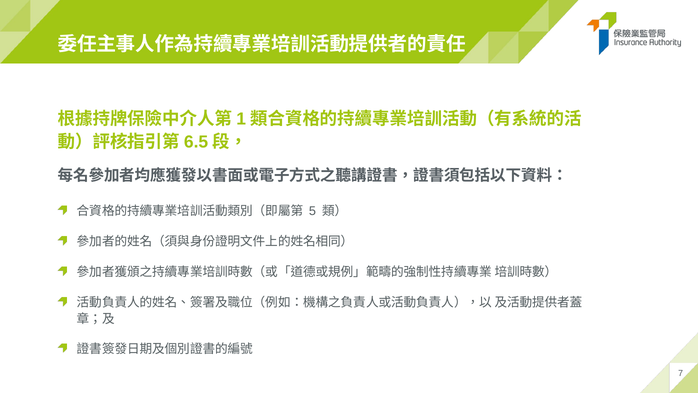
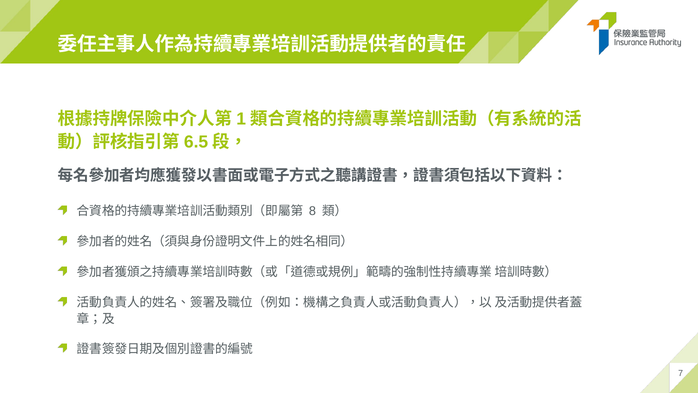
5: 5 -> 8
